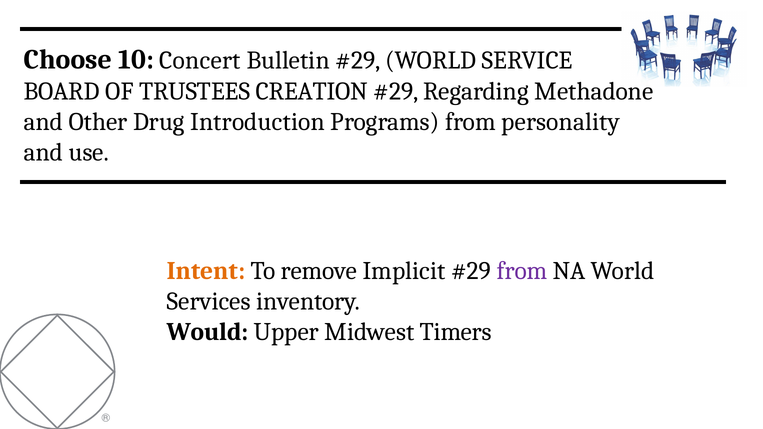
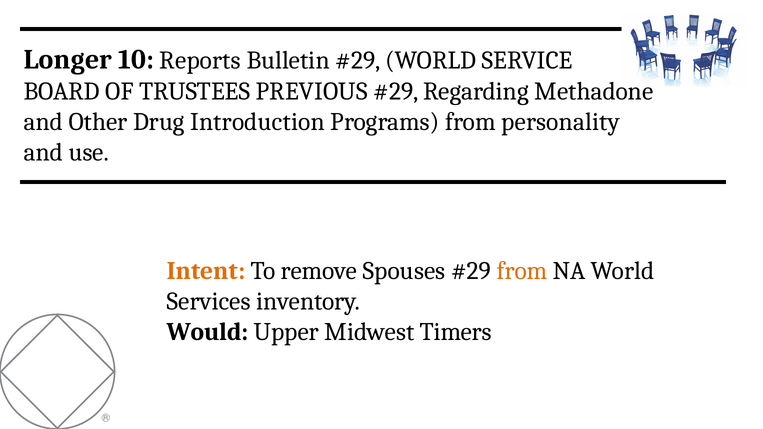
Choose: Choose -> Longer
Concert: Concert -> Reports
CREATION: CREATION -> PREVIOUS
Implicit: Implicit -> Spouses
from at (522, 271) colour: purple -> orange
